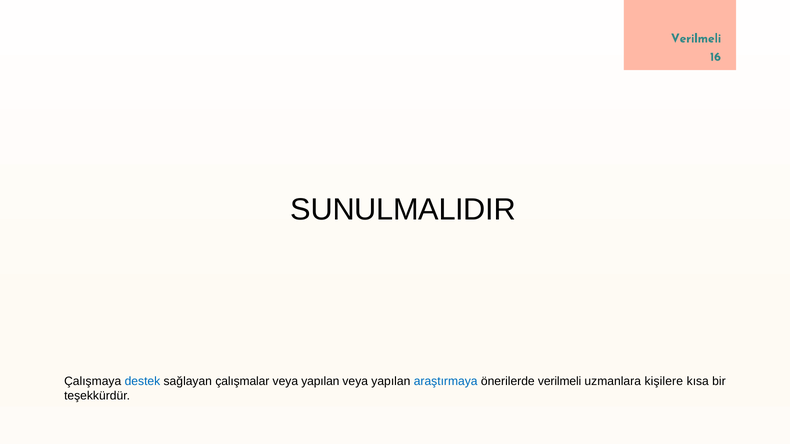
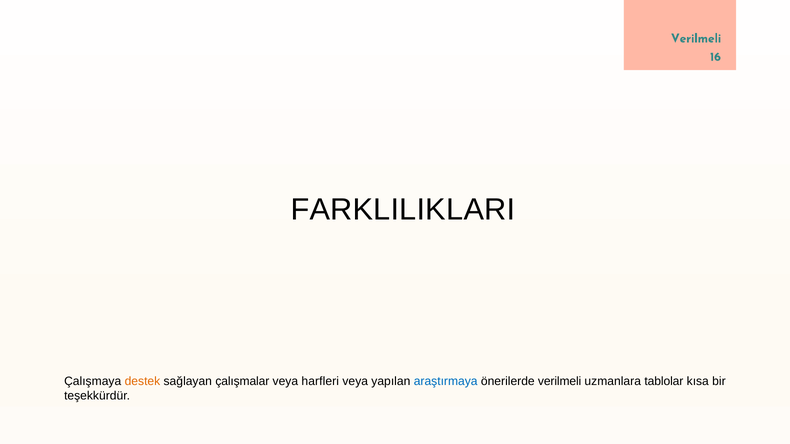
SUNULMALIDIR: SUNULMALIDIR -> FARKLILIKLARI
destek colour: blue -> orange
yapılan at (320, 382): yapılan -> harfleri
kişilere: kişilere -> tablolar
